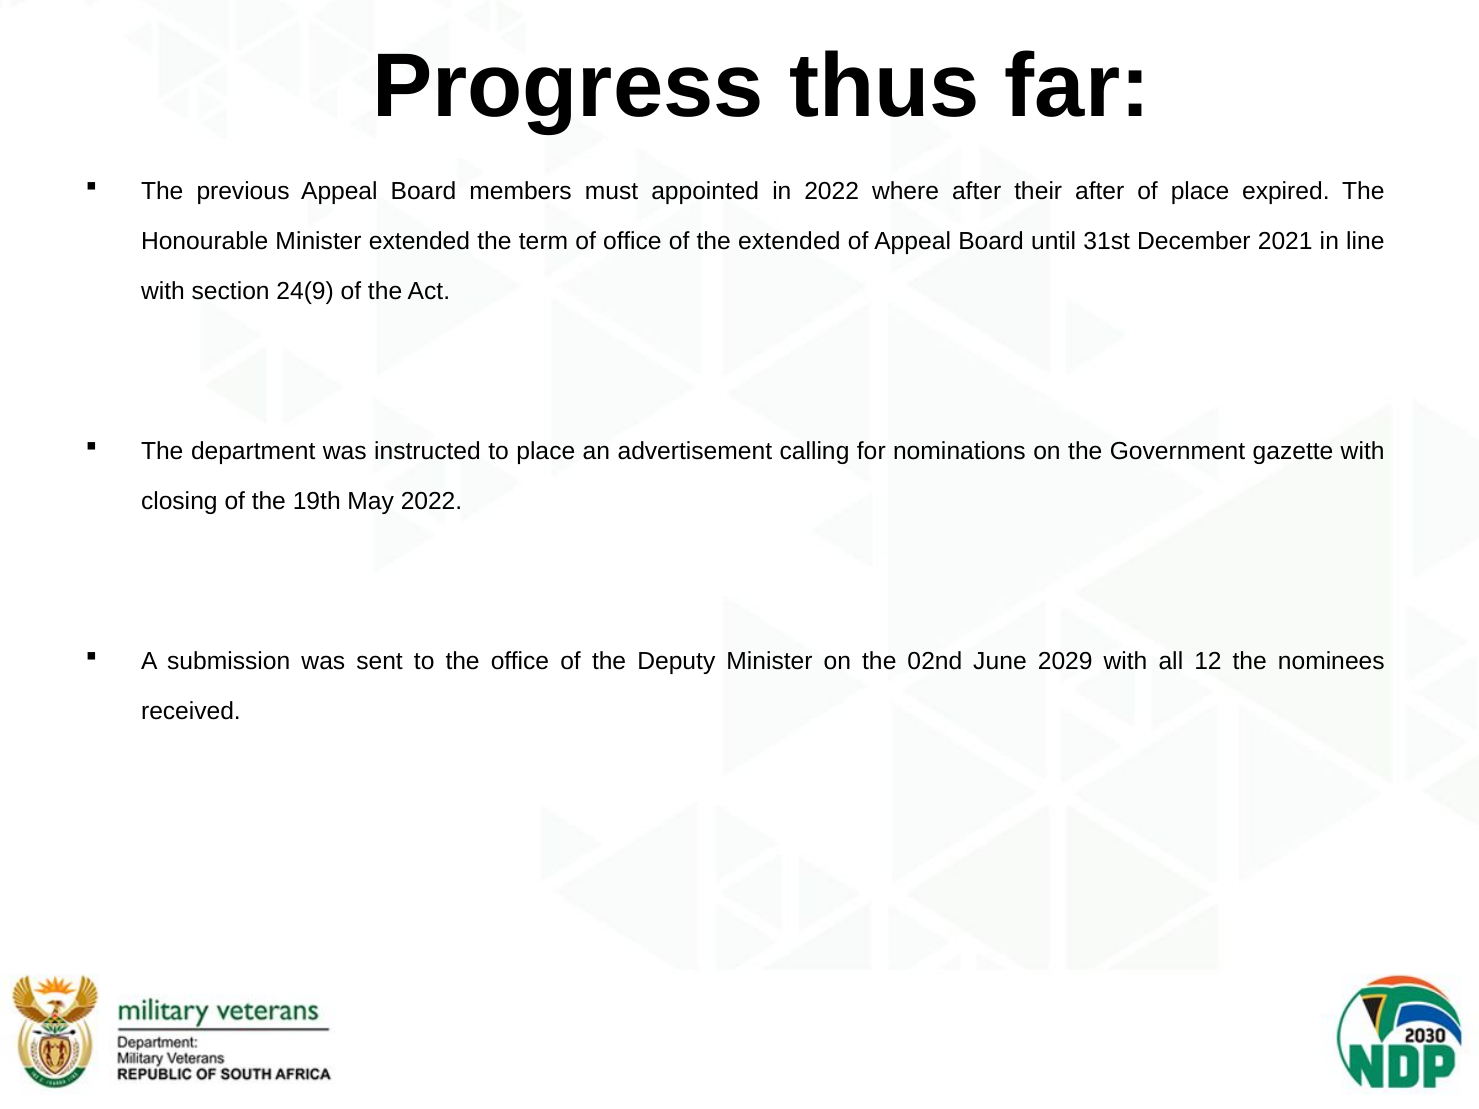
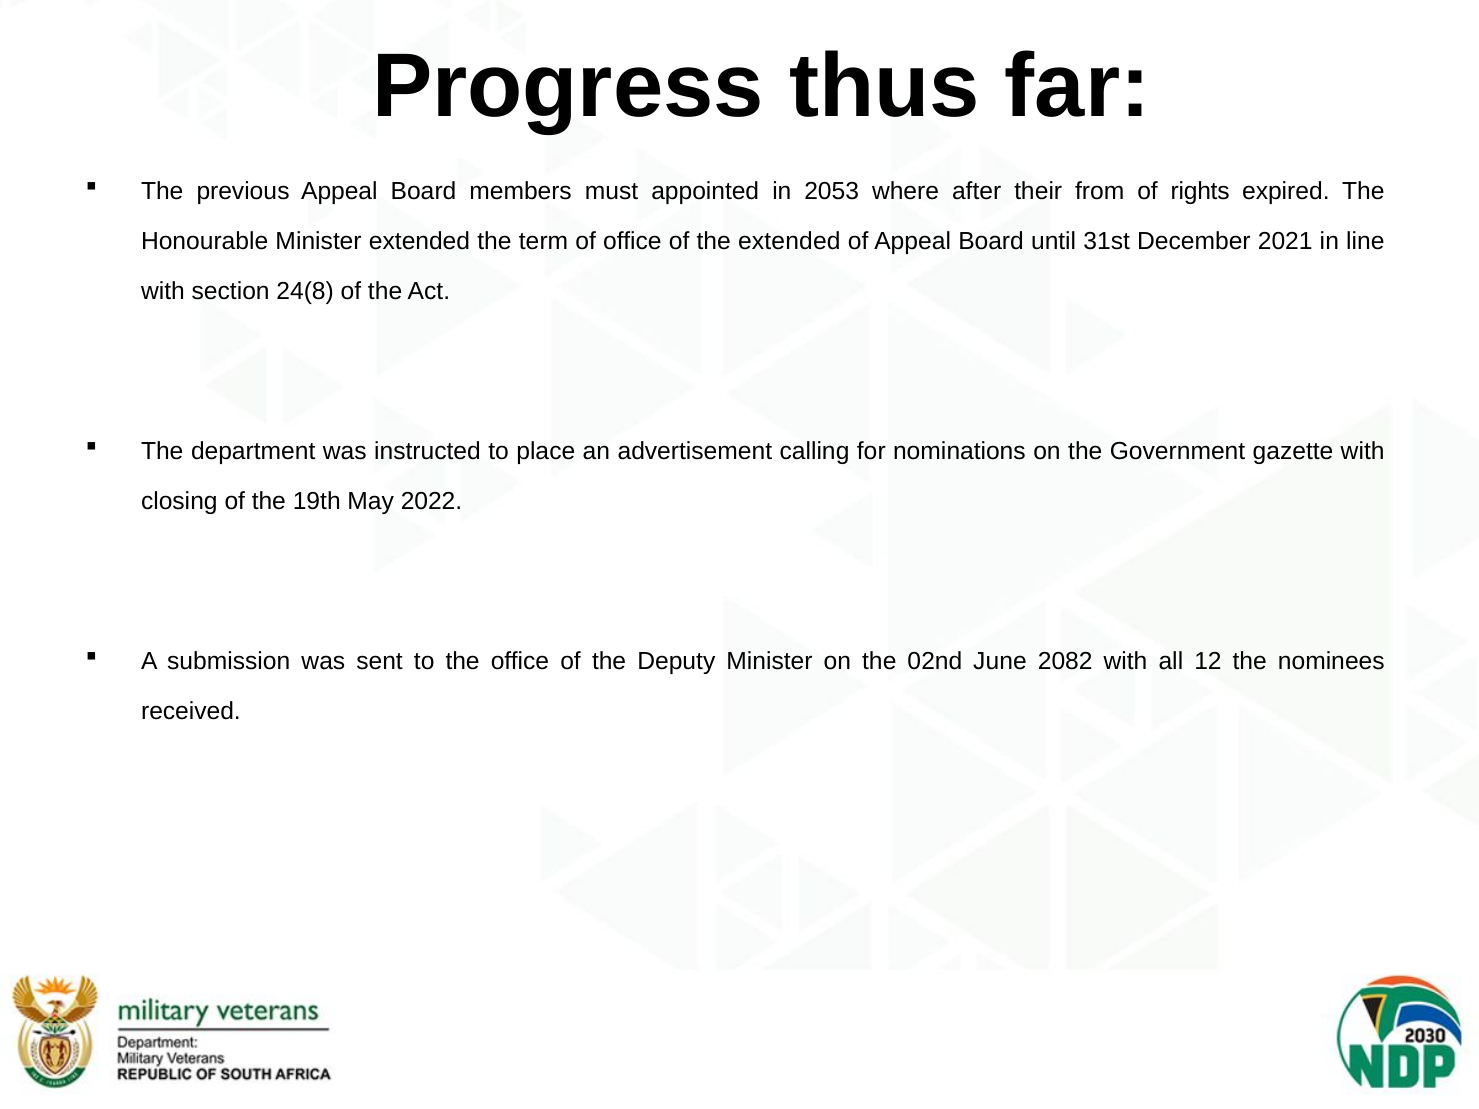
in 2022: 2022 -> 2053
their after: after -> from
of place: place -> rights
24(9: 24(9 -> 24(8
2029: 2029 -> 2082
